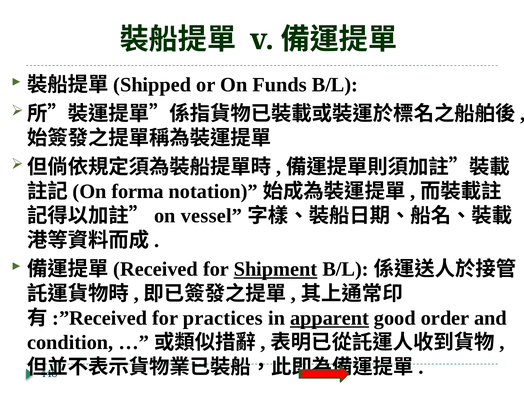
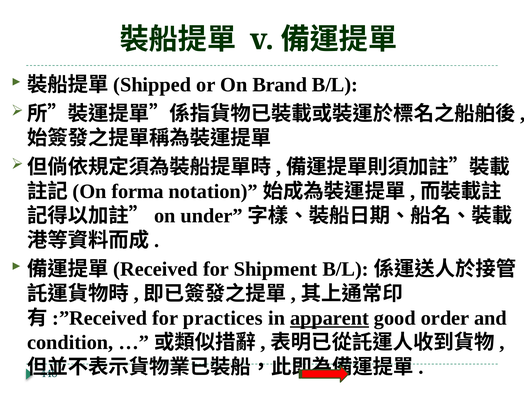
Funds: Funds -> Brand
vessel: vessel -> under
Shipment underline: present -> none
